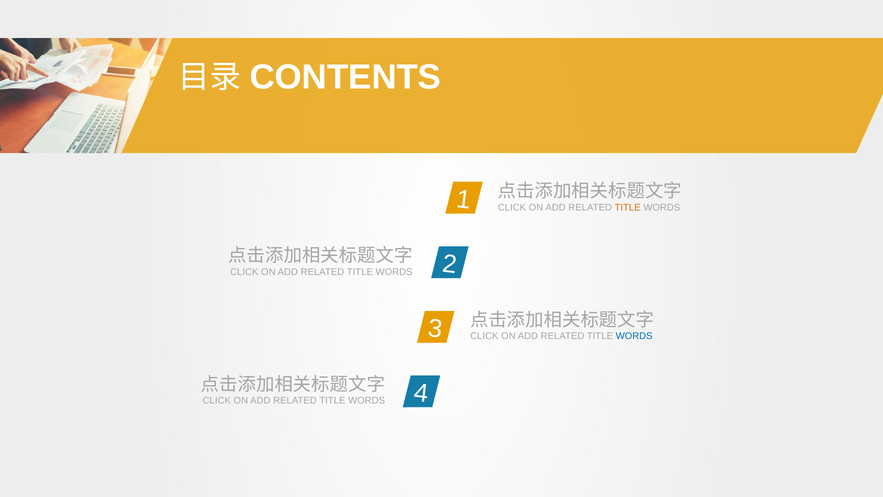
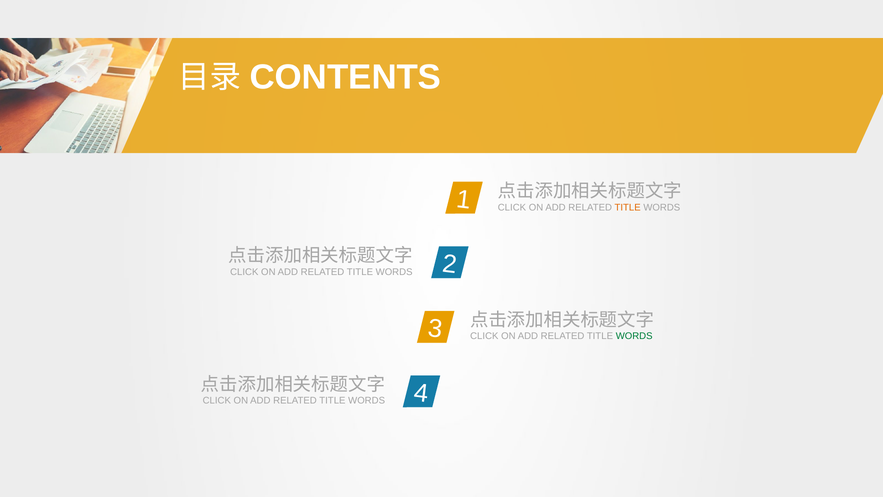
WORDS at (634, 336) colour: blue -> green
